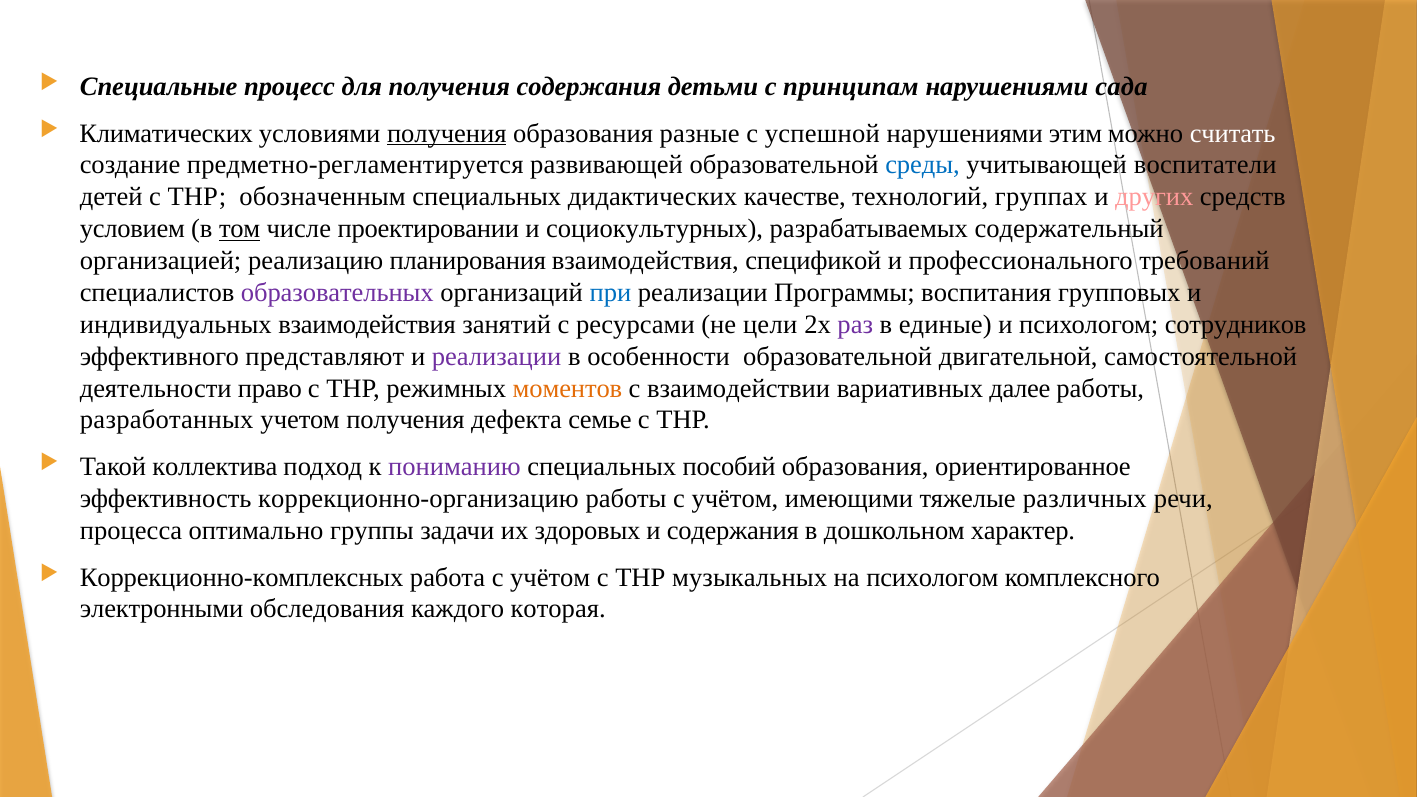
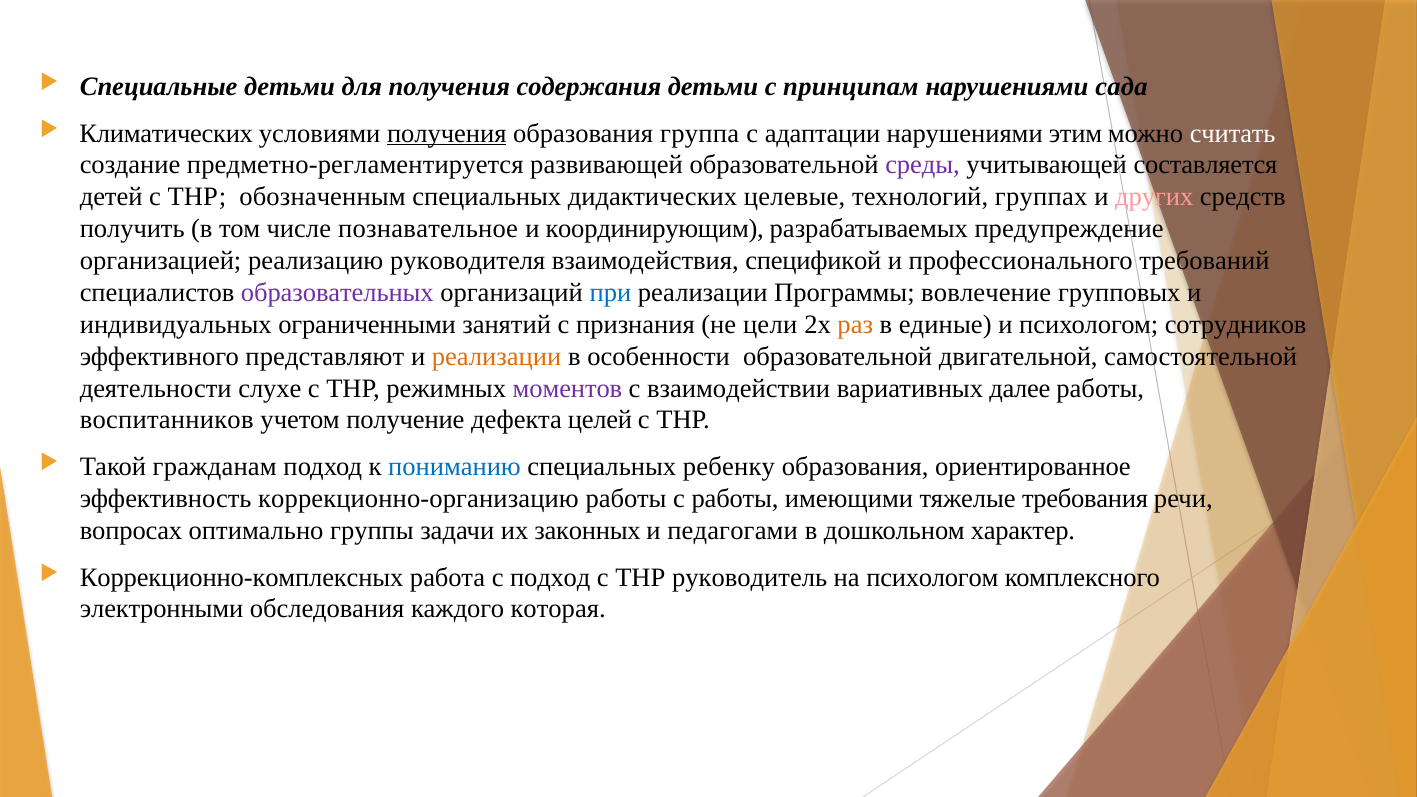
Специальные процесс: процесс -> детьми
разные: разные -> группа
успешной: успешной -> адаптации
среды colour: blue -> purple
воспитатели: воспитатели -> составляется
качестве: качестве -> целевые
условием: условием -> получить
том underline: present -> none
проектировании: проектировании -> познавательное
социокультурных: социокультурных -> координирующим
содержательный: содержательный -> предупреждение
планирования: планирования -> руководителя
воспитания: воспитания -> вовлечение
индивидуальных взаимодействия: взаимодействия -> ограниченными
ресурсами: ресурсами -> признания
раз colour: purple -> orange
реализации at (497, 356) colour: purple -> orange
право: право -> слухе
моментов colour: orange -> purple
разработанных: разработанных -> воспитанников
учетом получения: получения -> получение
семье: семье -> целей
коллектива: коллектива -> гражданам
пониманию colour: purple -> blue
пособий: пособий -> ребенку
работы с учётом: учётом -> работы
различных: различных -> требования
процесса: процесса -> вопросах
здоровых: здоровых -> законных
и содержания: содержания -> педагогами
работа с учётом: учётом -> подход
музыкальных: музыкальных -> руководитель
